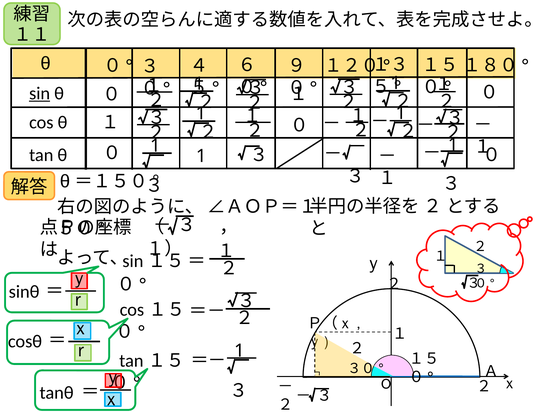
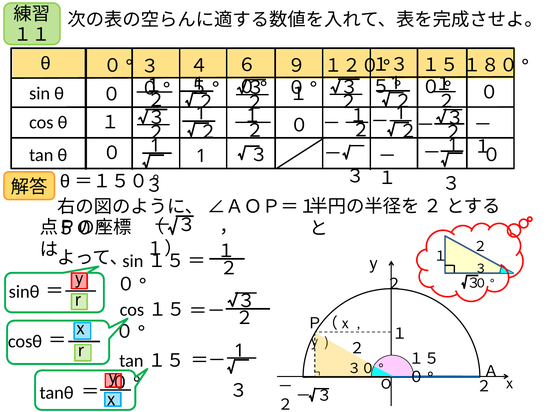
sin underline: present -> none
